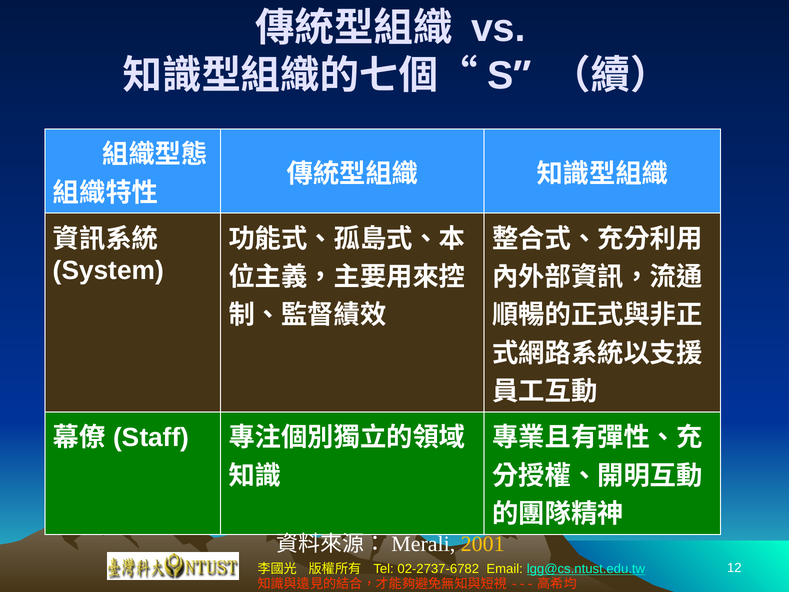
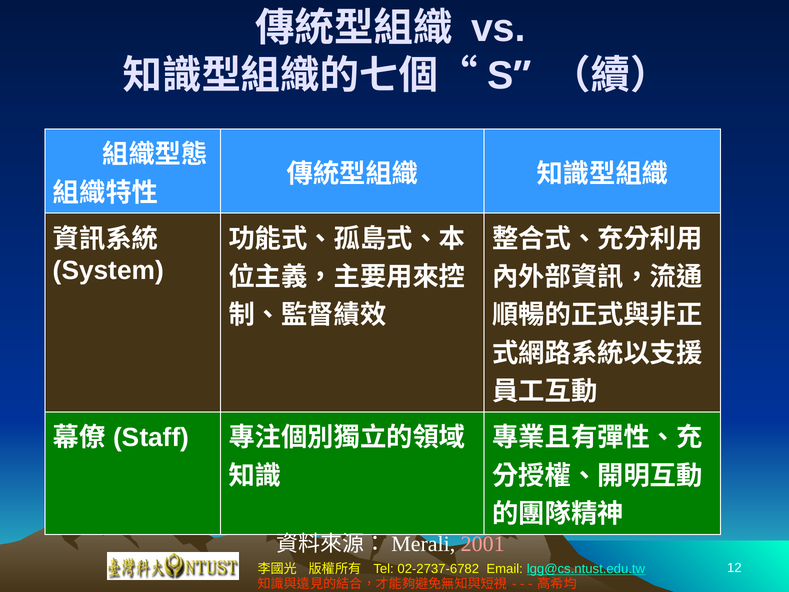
2001 colour: yellow -> pink
